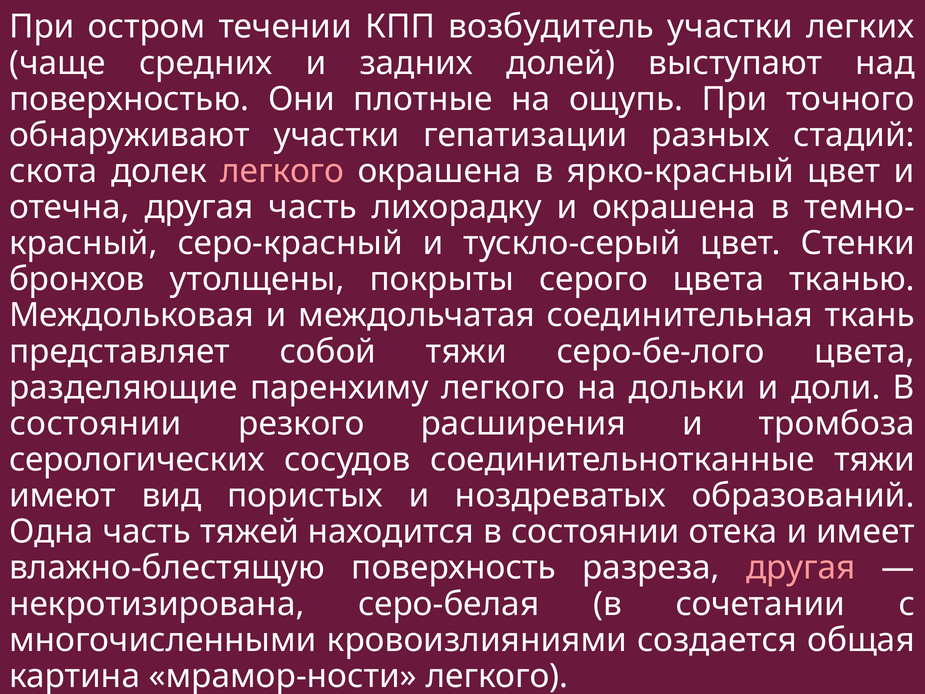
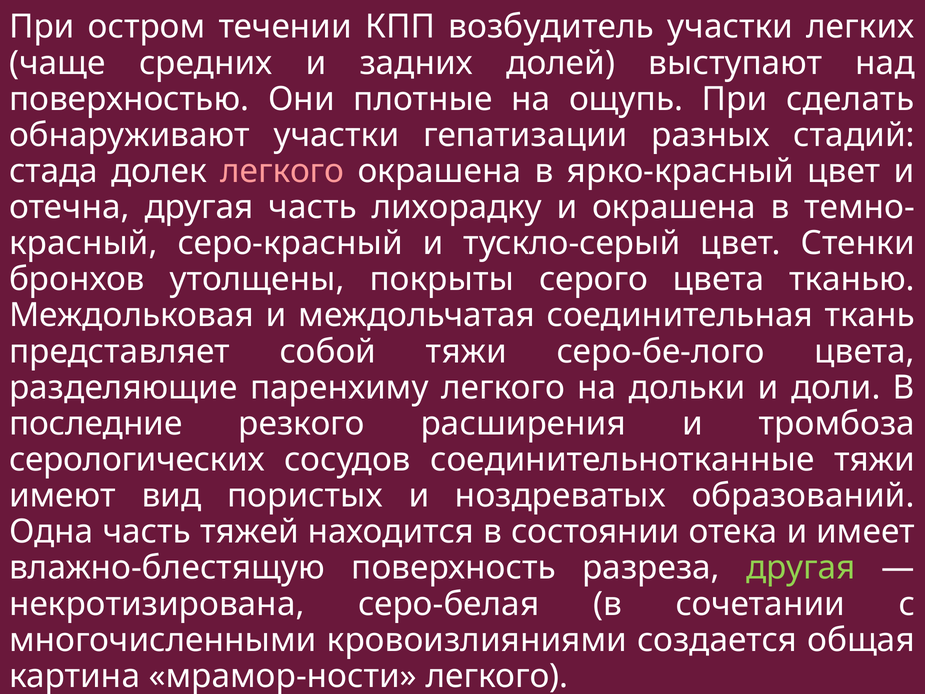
точного: точного -> сделать
скота: скота -> стада
состоянии at (96, 424): состоянии -> последние
другая at (801, 568) colour: pink -> light green
